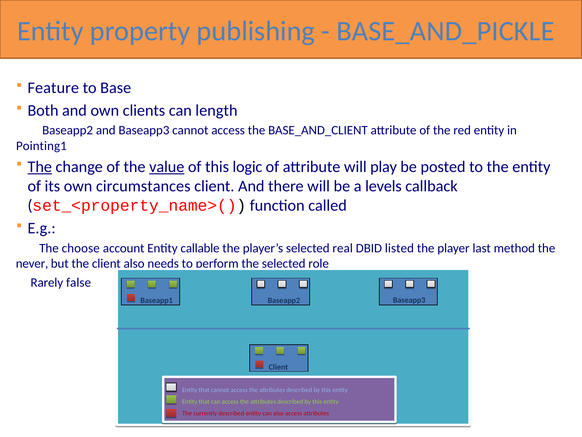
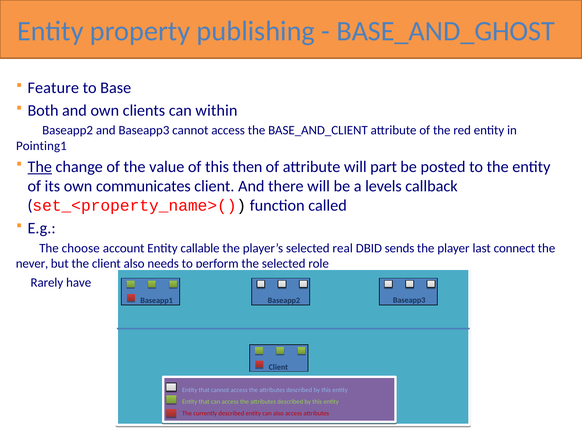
BASE_AND_PICKLE: BASE_AND_PICKLE -> BASE_AND_GHOST
length: length -> within
value underline: present -> none
logic: logic -> then
play: play -> part
circumstances: circumstances -> communicates
listed: listed -> sends
method: method -> connect
false: false -> have
